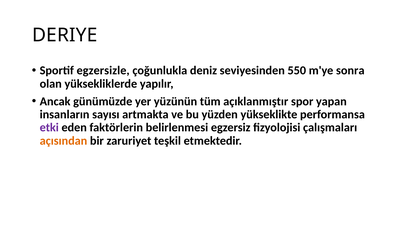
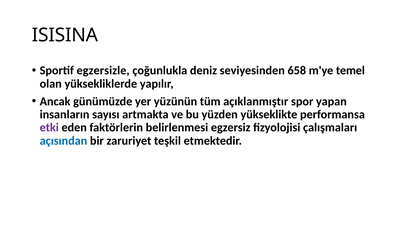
DERIYE: DERIYE -> ISISINA
550: 550 -> 658
sonra: sonra -> temel
açısından colour: orange -> blue
